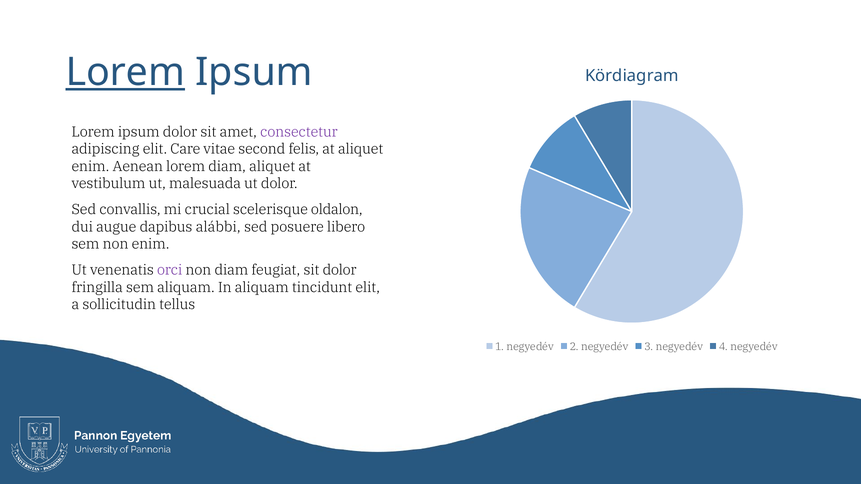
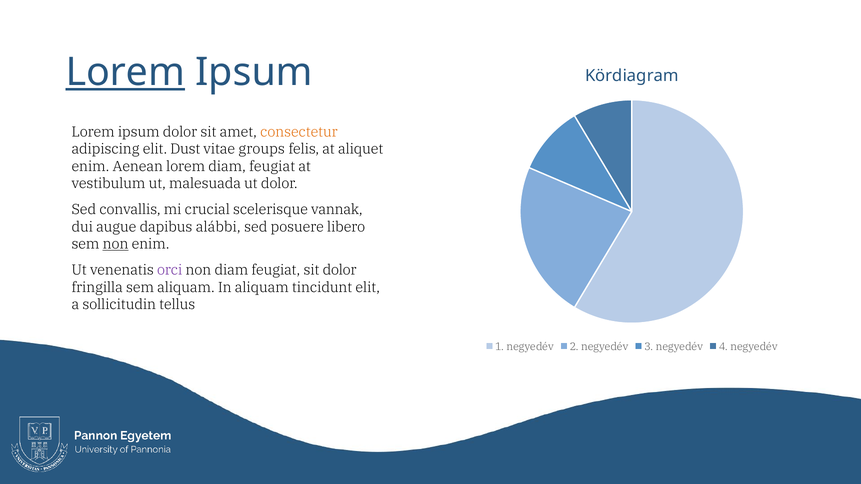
consectetur colour: purple -> orange
Care: Care -> Dust
second: second -> groups
lorem diam aliquet: aliquet -> feugiat
oldalon: oldalon -> vannak
non at (116, 244) underline: none -> present
